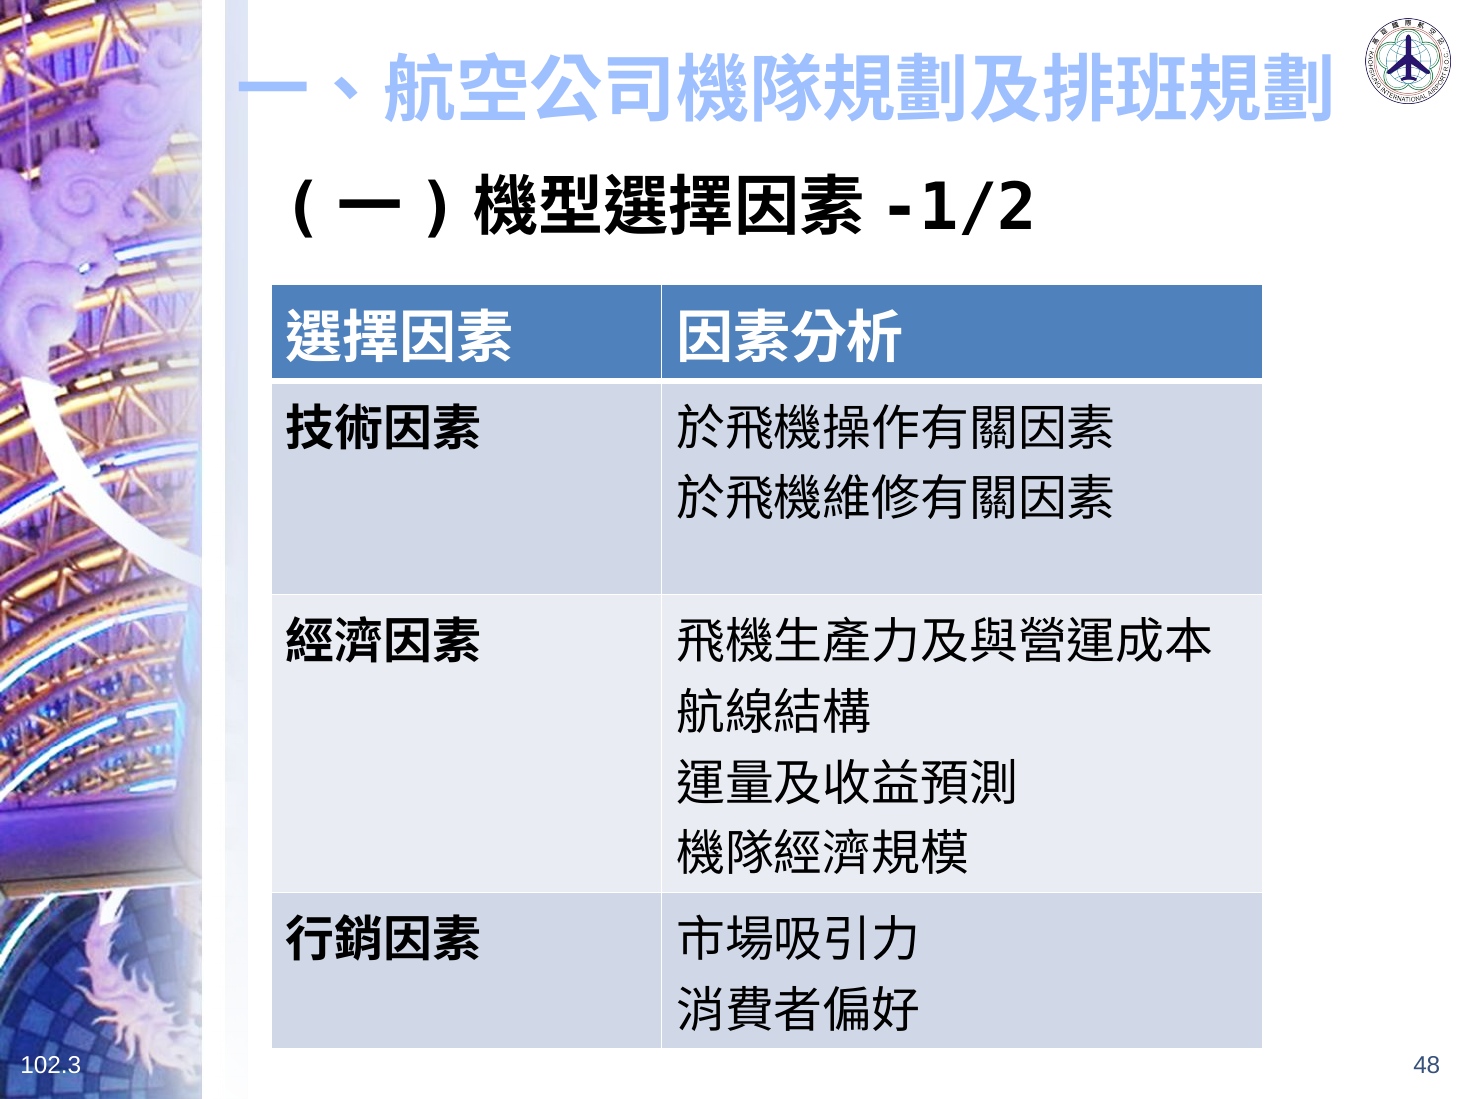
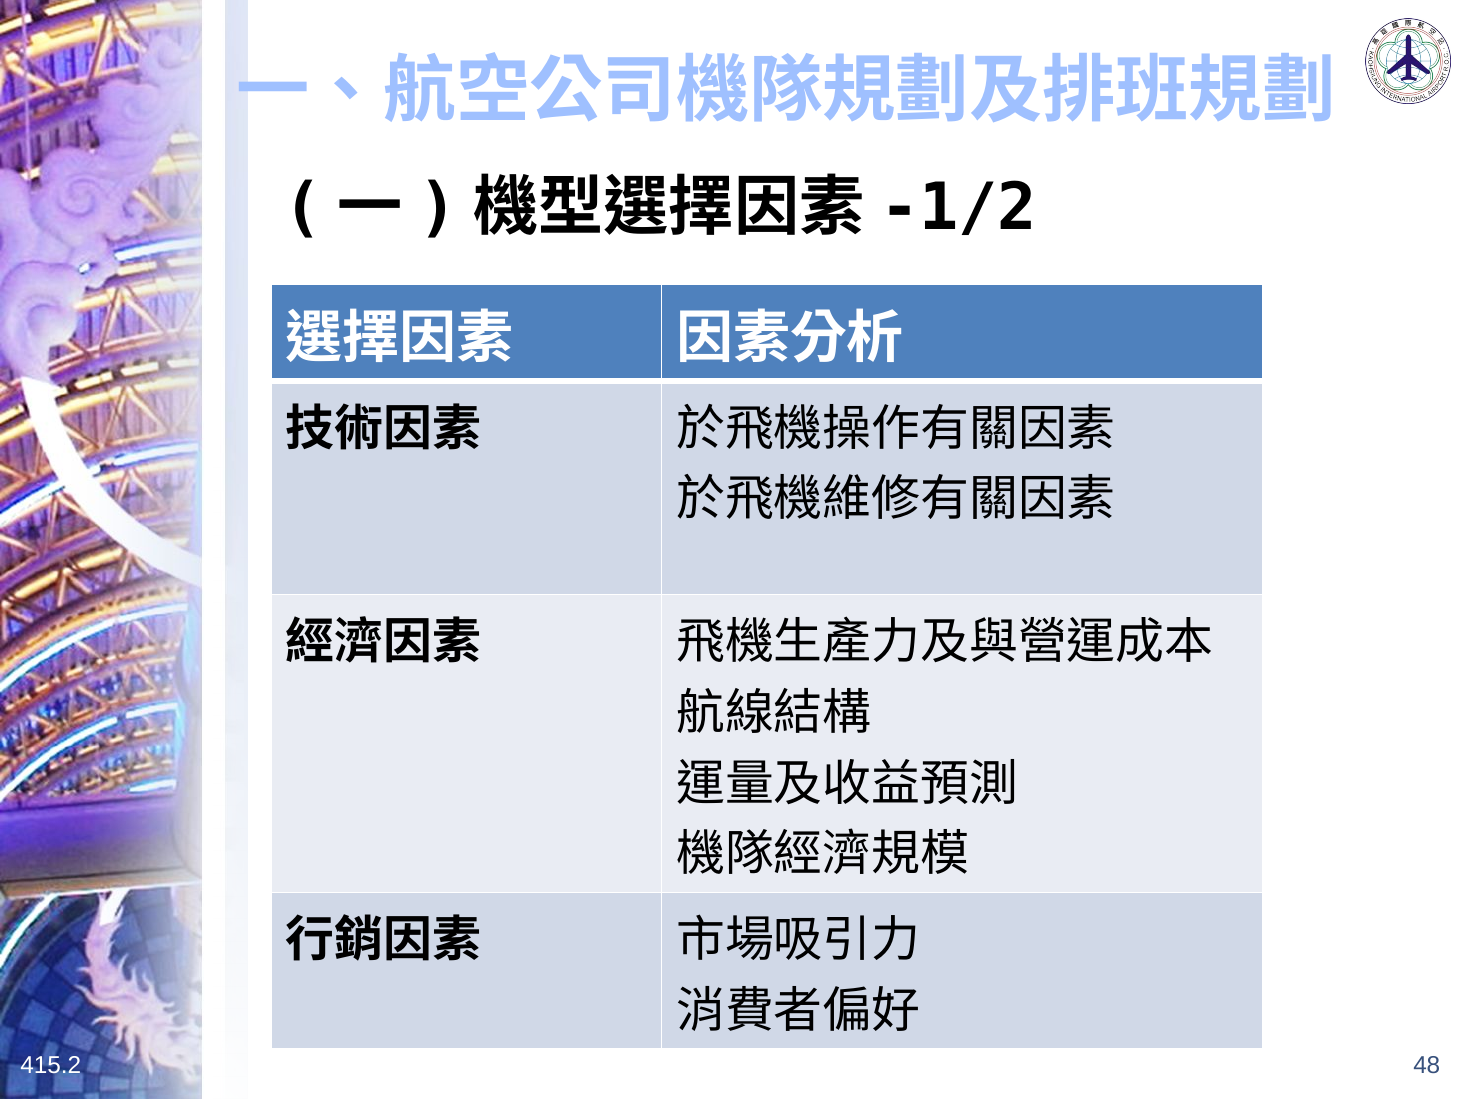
102.3: 102.3 -> 415.2
